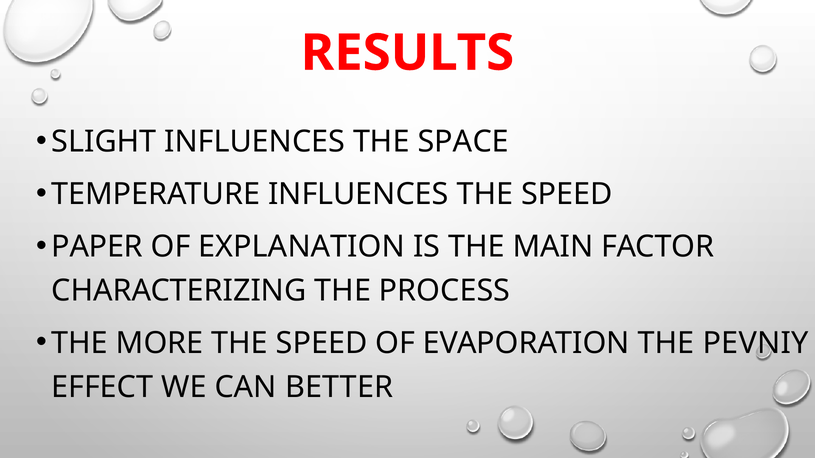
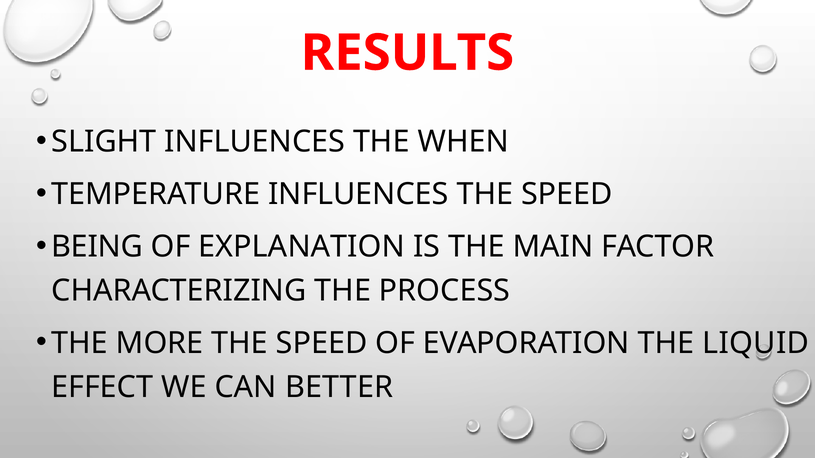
SPACE: SPACE -> WHEN
PAPER: PAPER -> BEING
PEVNIY: PEVNIY -> LIQUID
